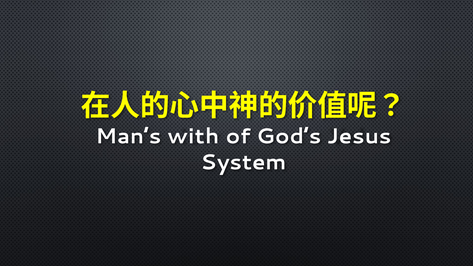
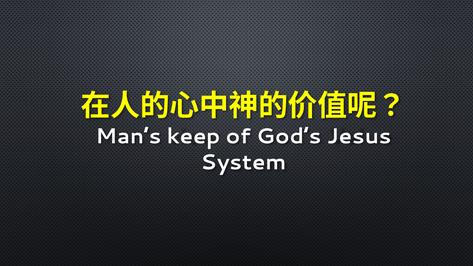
with: with -> keep
